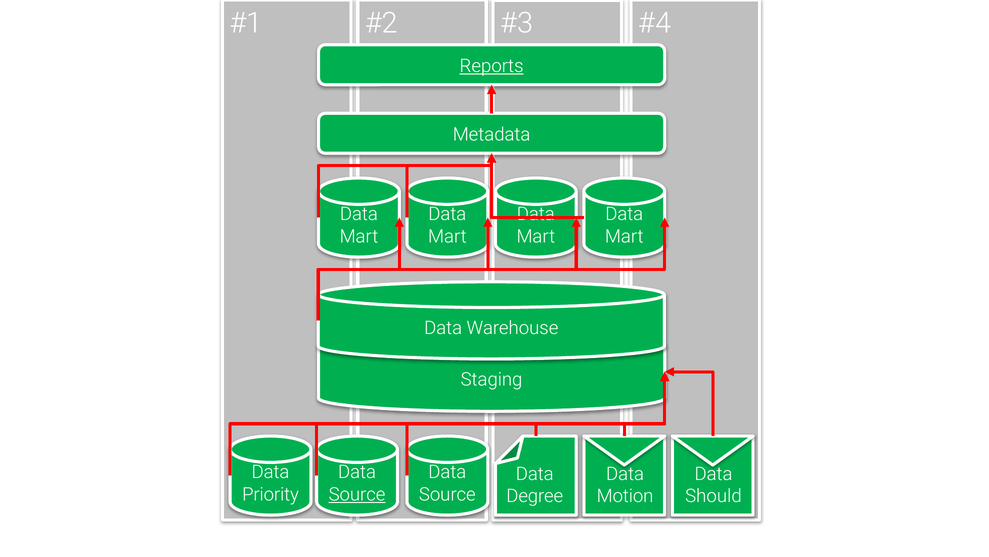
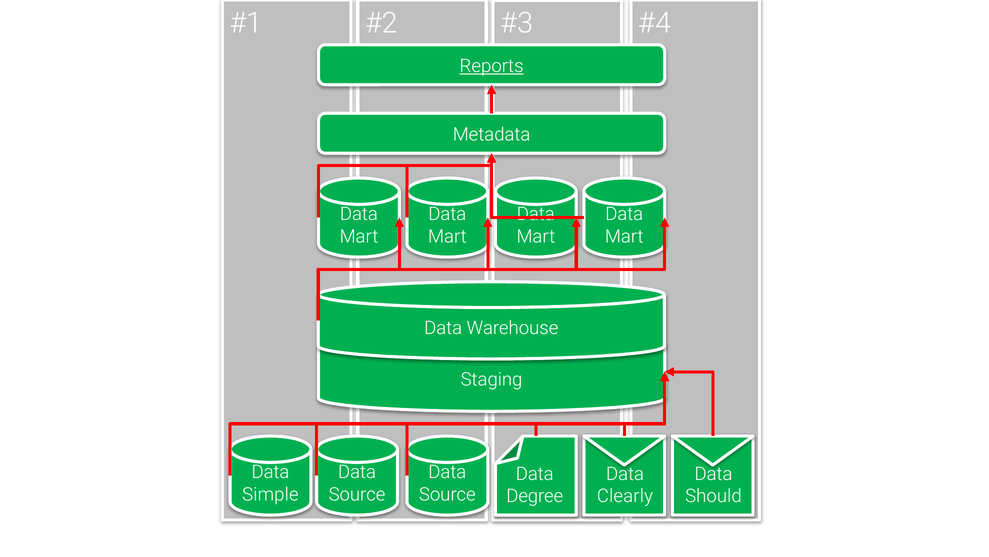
Priority: Priority -> Simple
Source at (357, 494) underline: present -> none
Motion: Motion -> Clearly
